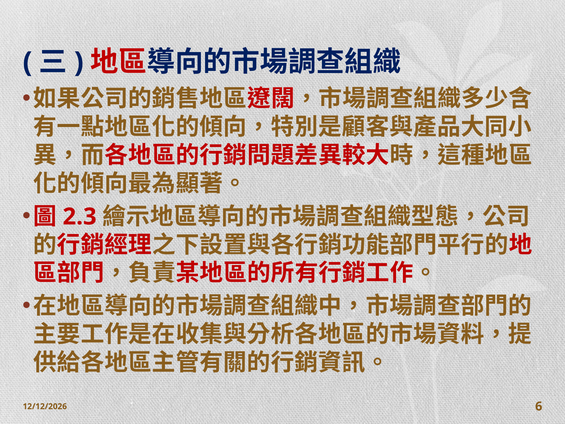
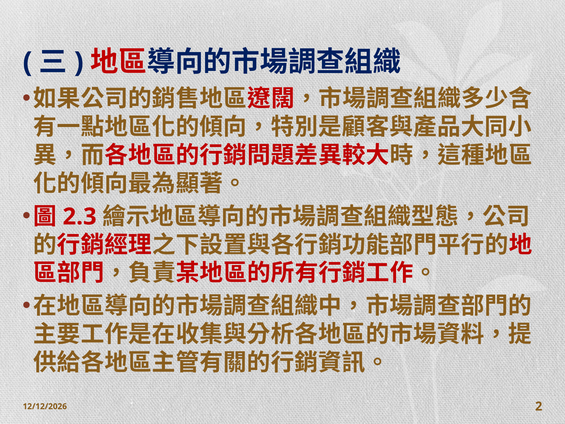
6: 6 -> 2
